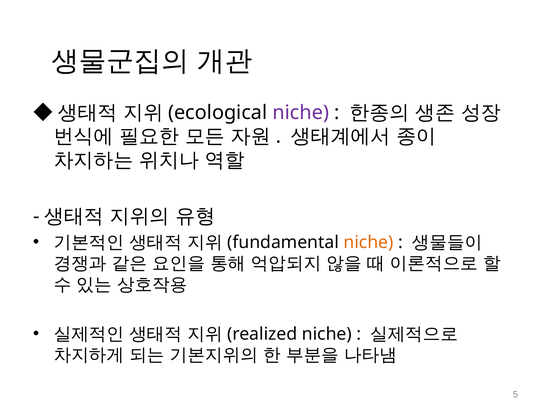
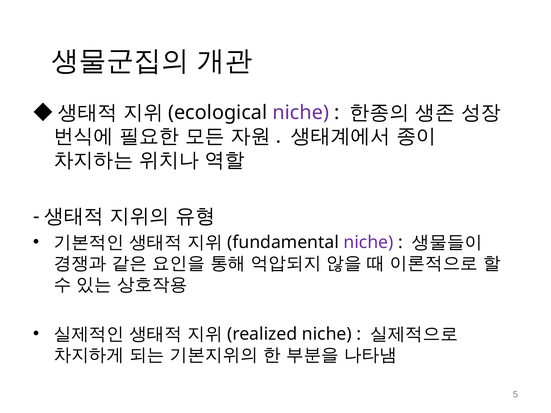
niche at (368, 243) colour: orange -> purple
